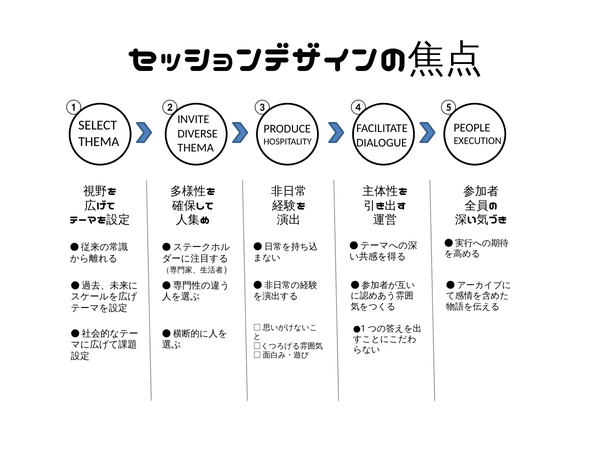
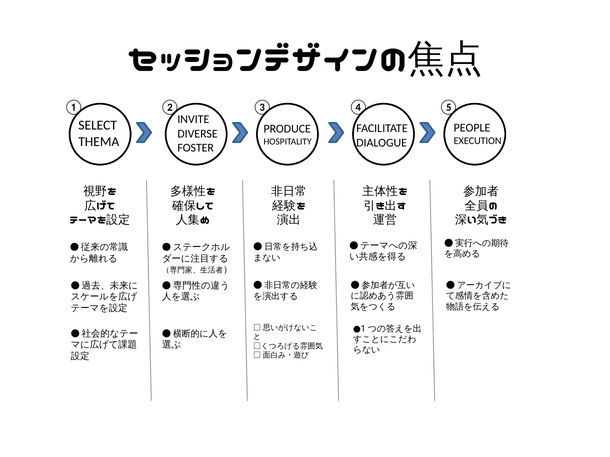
THEMA at (196, 148): THEMA -> FOSTER
